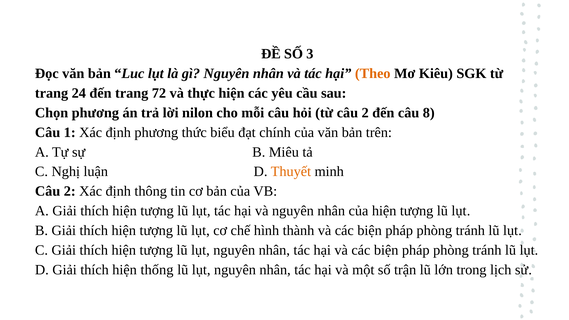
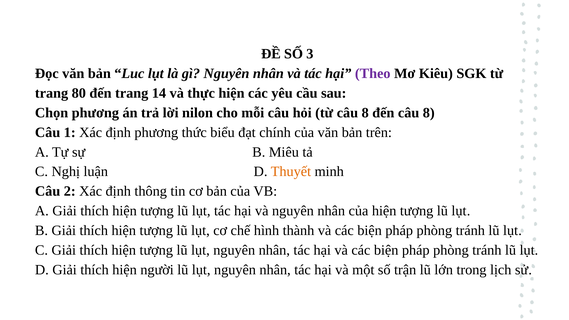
Theo colour: orange -> purple
24: 24 -> 80
72: 72 -> 14
từ câu 2: 2 -> 8
thống: thống -> người
